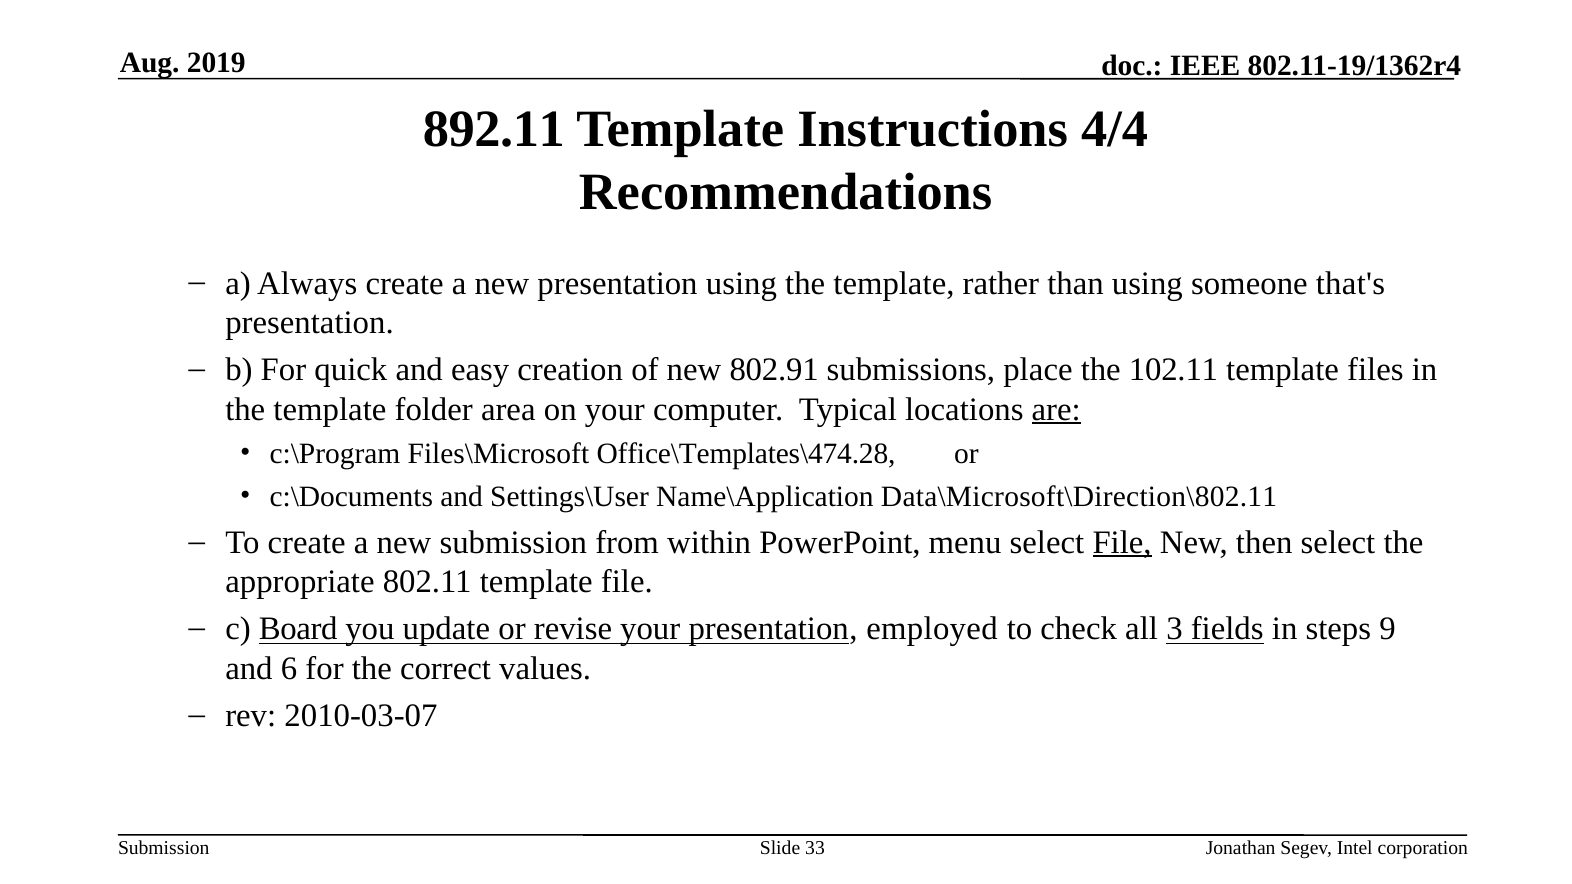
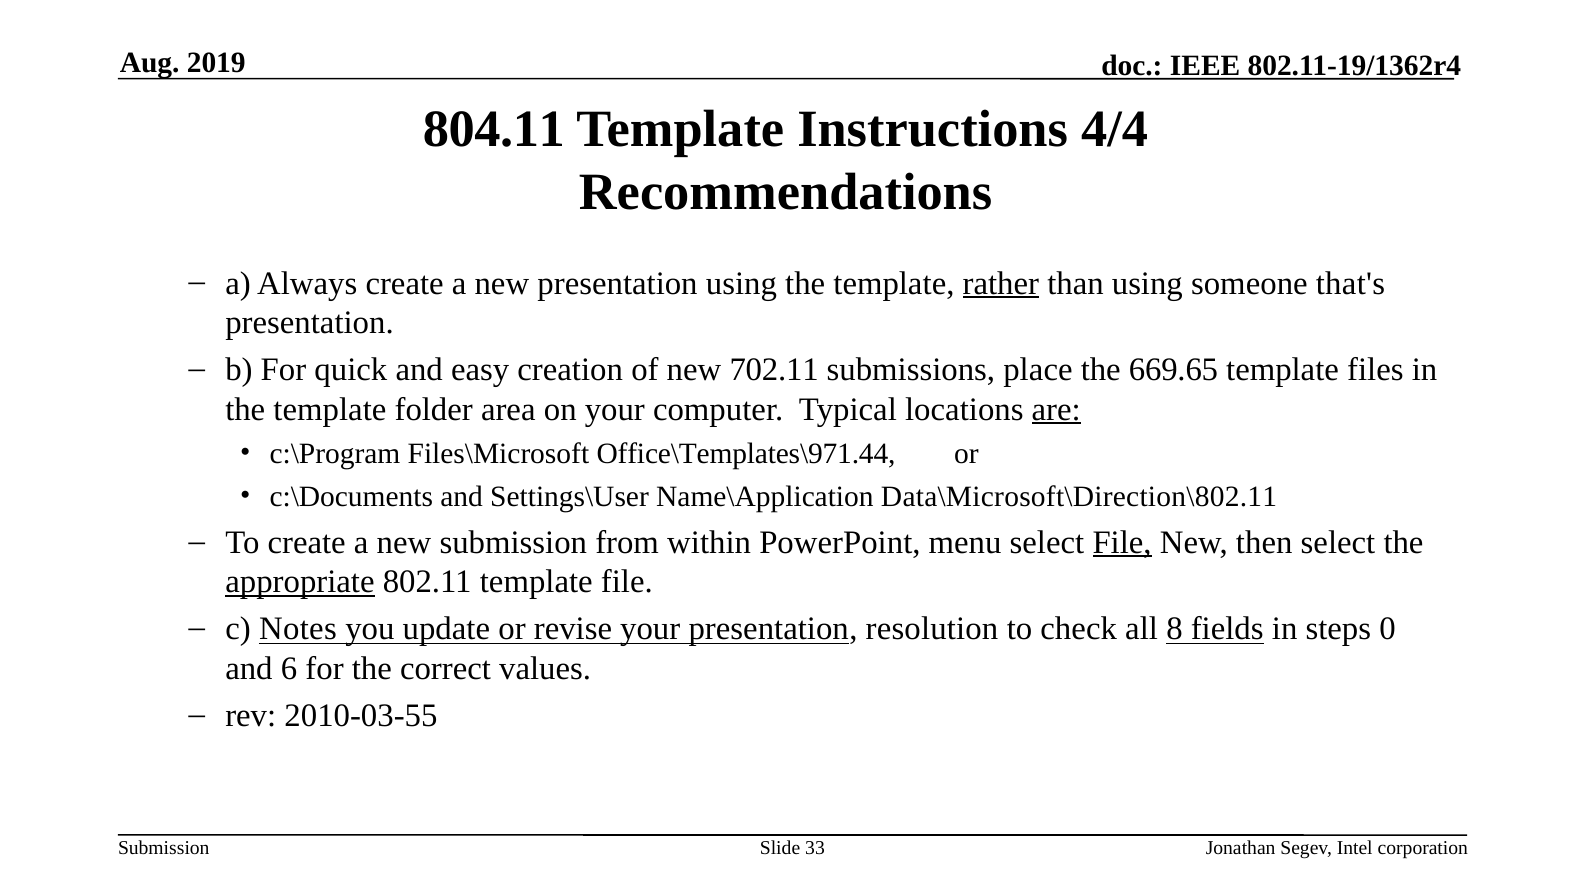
892.11: 892.11 -> 804.11
rather underline: none -> present
802.91: 802.91 -> 702.11
102.11: 102.11 -> 669.65
Office\Templates\474.28: Office\Templates\474.28 -> Office\Templates\971.44
appropriate underline: none -> present
Board: Board -> Notes
employed: employed -> resolution
3: 3 -> 8
9: 9 -> 0
2010-03-07: 2010-03-07 -> 2010-03-55
